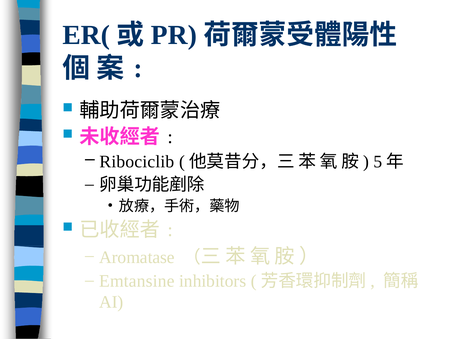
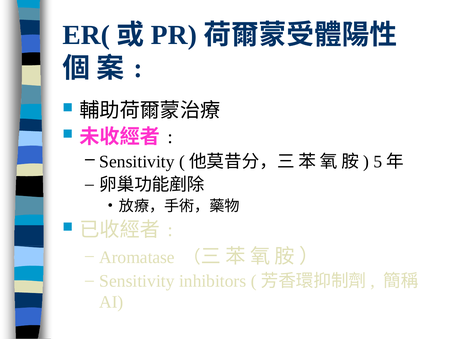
Ribociclib at (137, 162): Ribociclib -> Sensitivity
Emtansine at (137, 281): Emtansine -> Sensitivity
